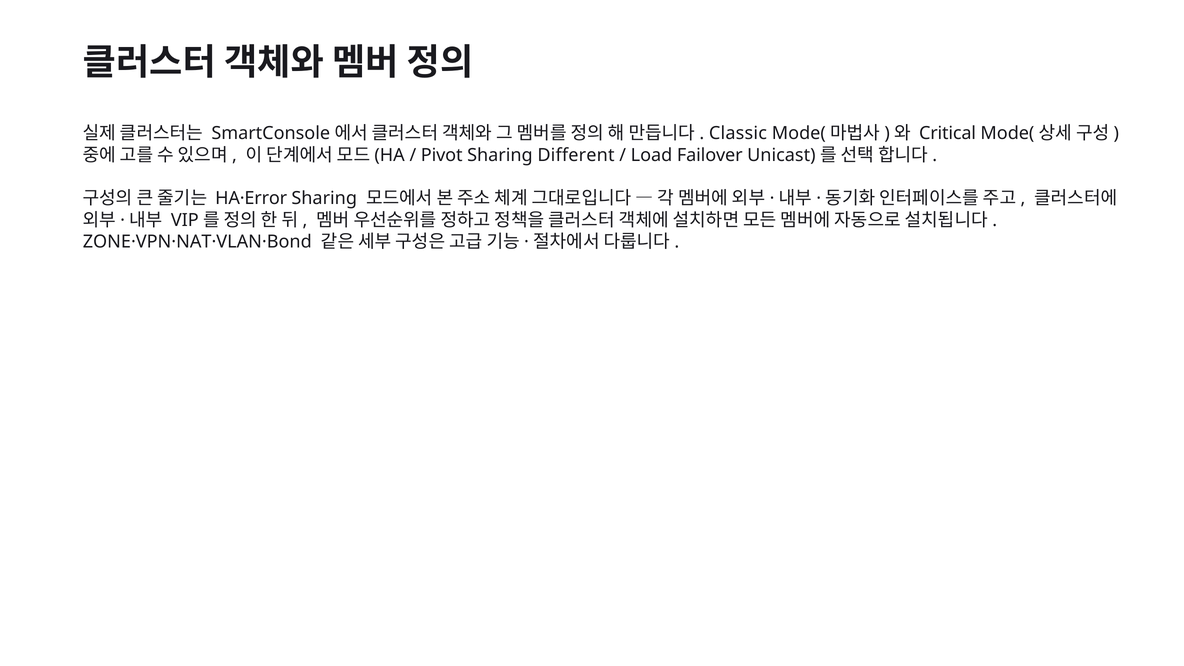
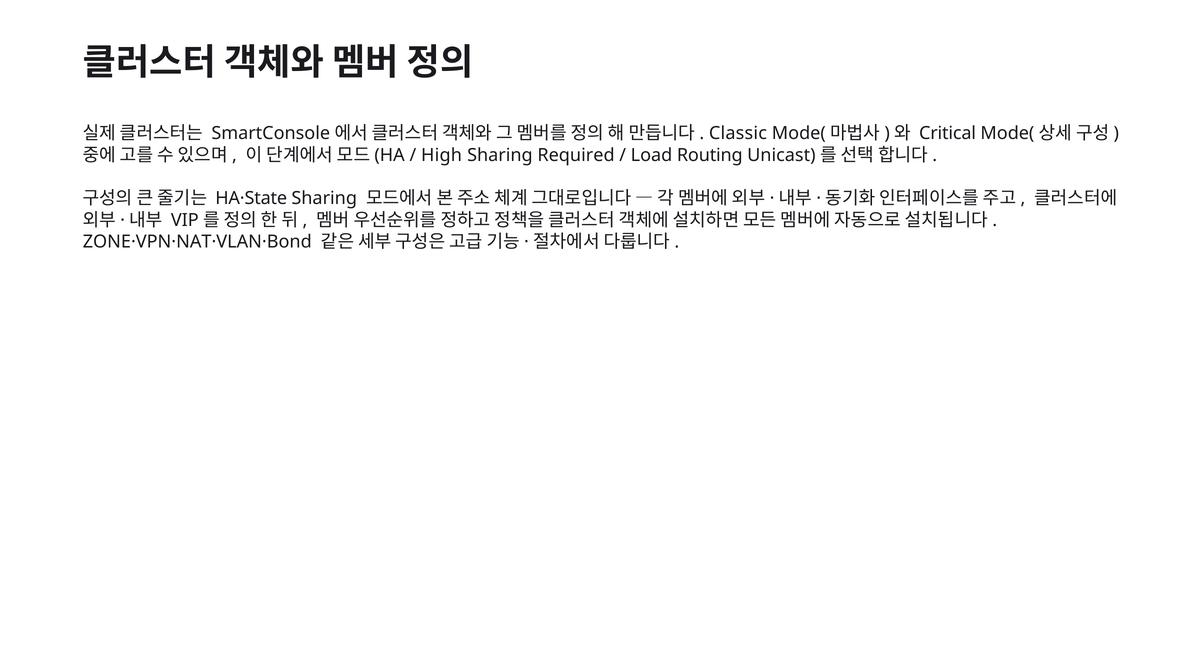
Pivot: Pivot -> High
Different: Different -> Required
Failover: Failover -> Routing
HA·Error: HA·Error -> HA·State
